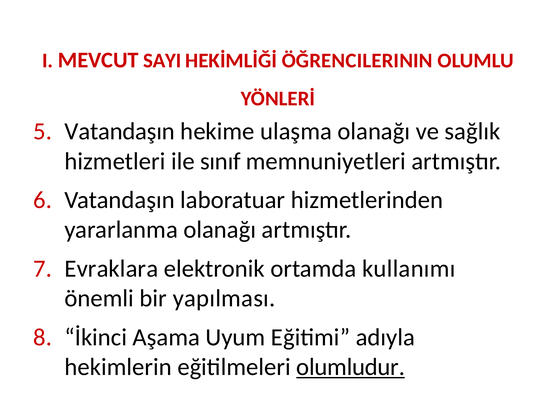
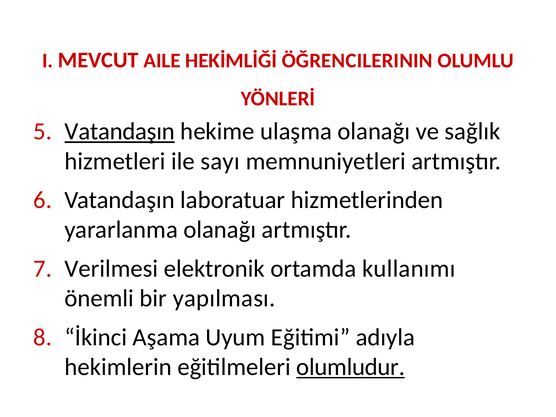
SAYI: SAYI -> AILE
Vatandaşın at (120, 132) underline: none -> present
sınıf: sınıf -> sayı
Evraklara: Evraklara -> Verilmesi
